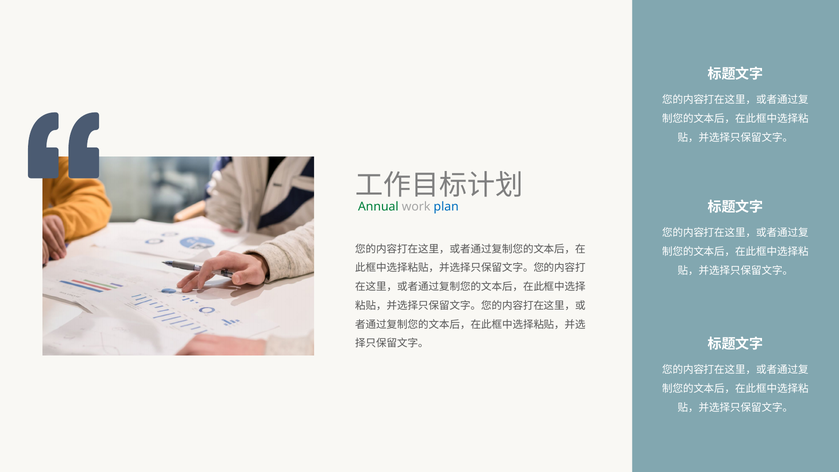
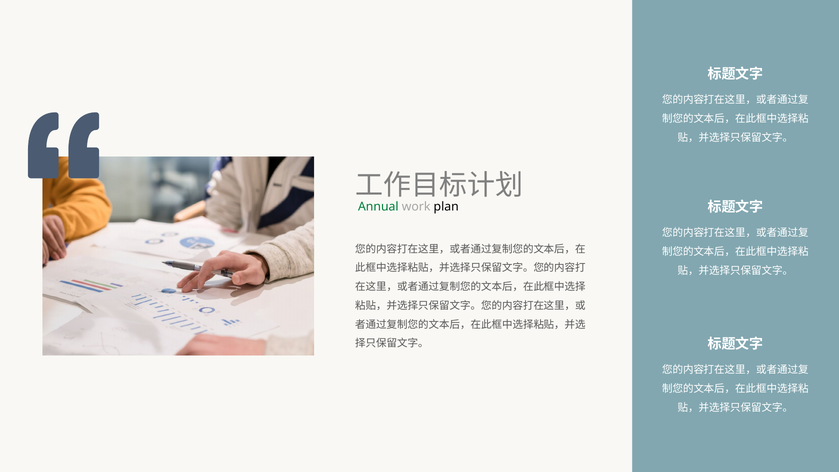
plan colour: blue -> black
